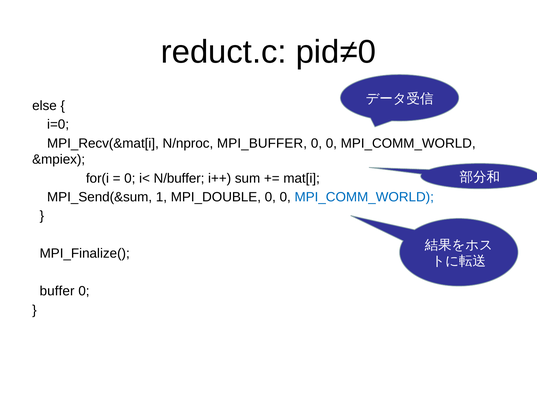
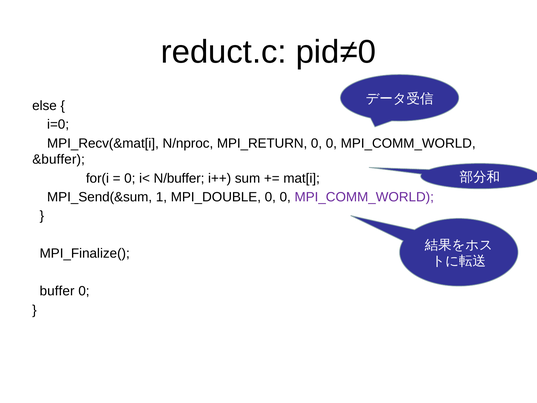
MPI_BUFFER: MPI_BUFFER -> MPI_RETURN
&mpiex: &mpiex -> &buffer
MPI_COMM_WORLD at (364, 197) colour: blue -> purple
